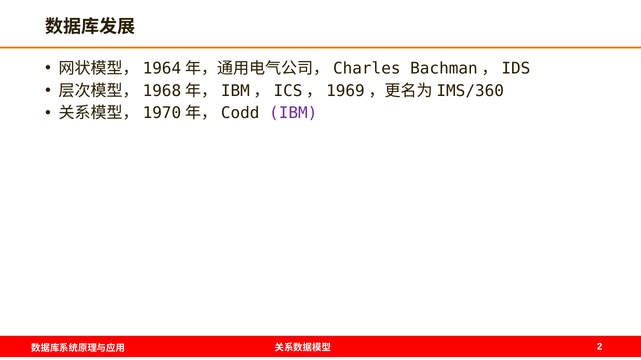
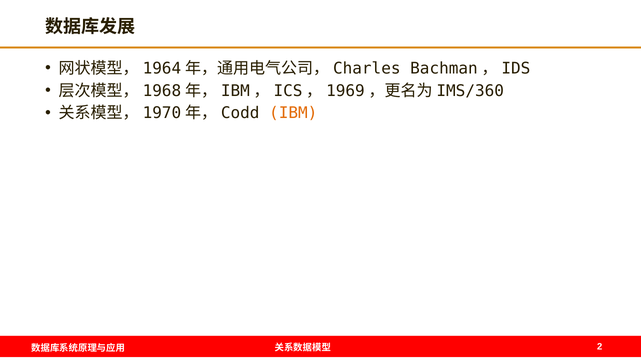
IBM colour: purple -> orange
